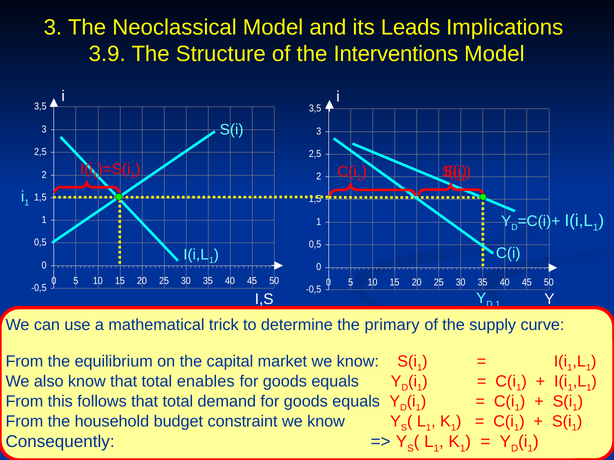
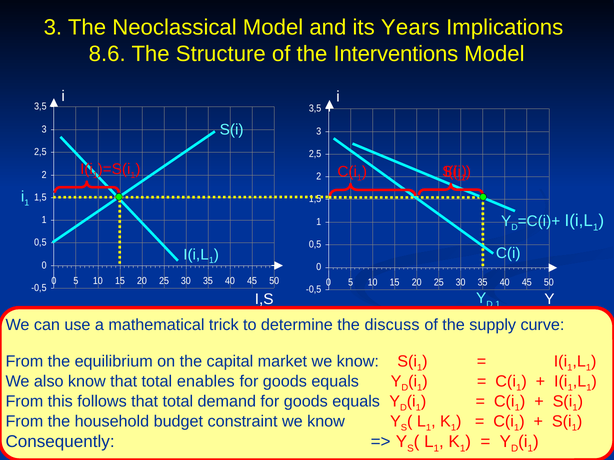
Leads: Leads -> Years
3.9: 3.9 -> 8.6
primary: primary -> discuss
